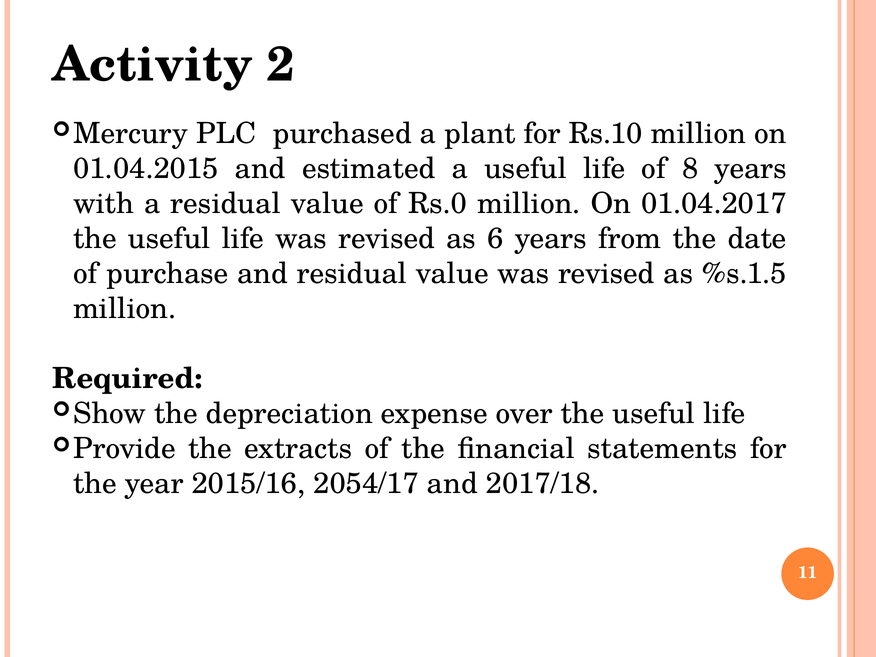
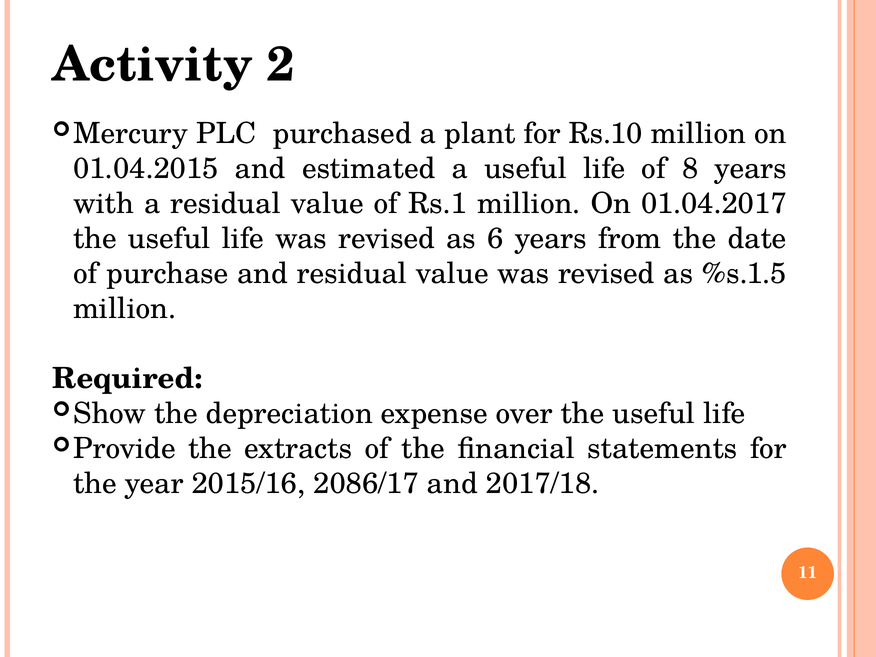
Rs.0: Rs.0 -> Rs.1
2054/17: 2054/17 -> 2086/17
